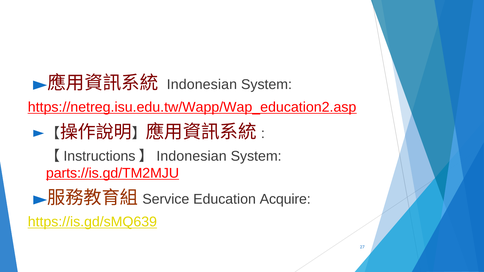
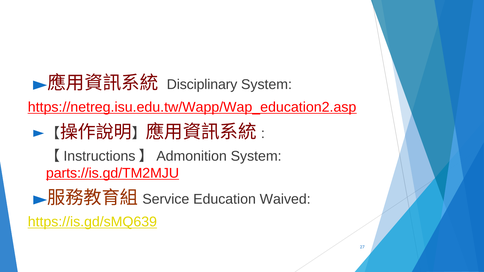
Indonesian at (202, 85): Indonesian -> Disciplinary
Indonesian at (191, 156): Indonesian -> Admonition
Acquire: Acquire -> Waived
